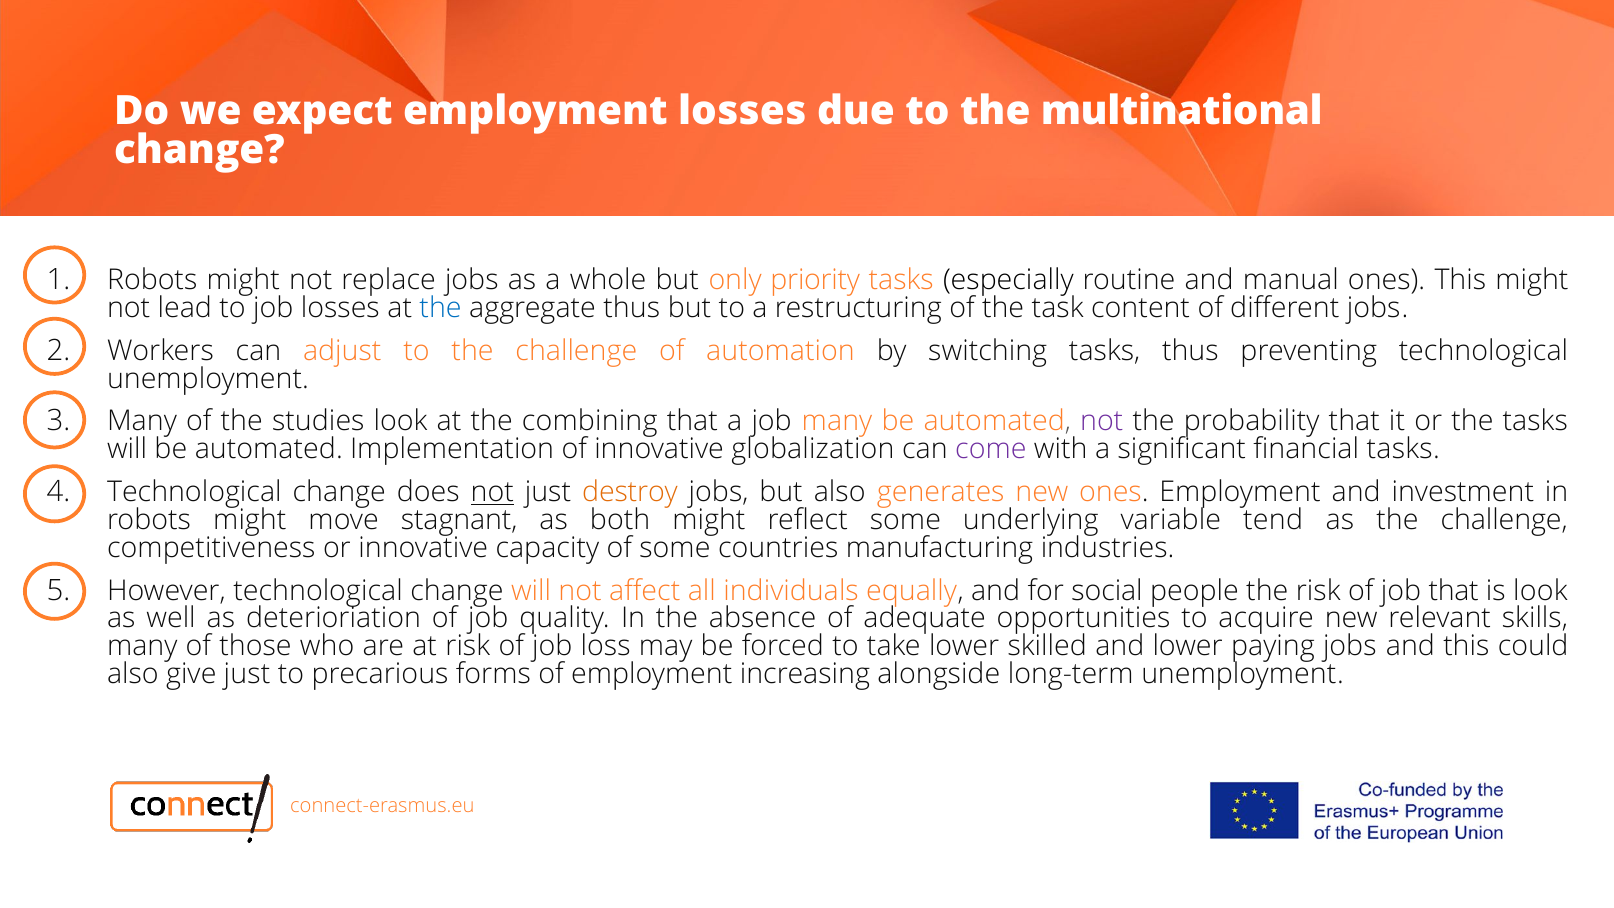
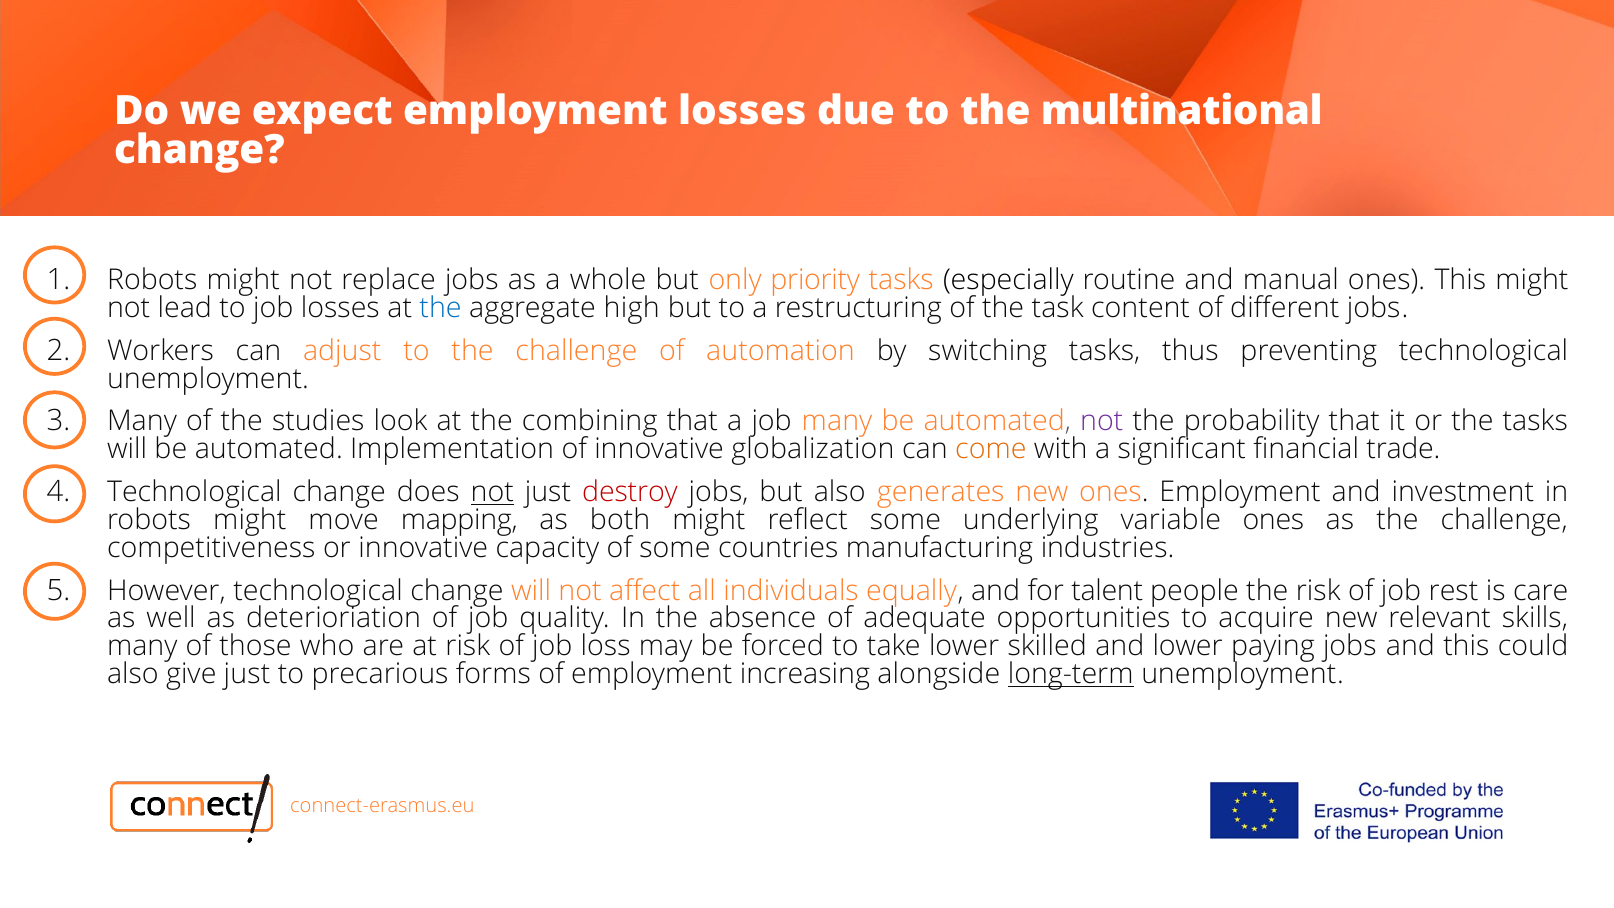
aggregate thus: thus -> high
come colour: purple -> orange
financial tasks: tasks -> trade
destroy colour: orange -> red
stagnant: stagnant -> mapping
variable tend: tend -> ones
social: social -> talent
job that: that -> rest
is look: look -> care
long-term underline: none -> present
